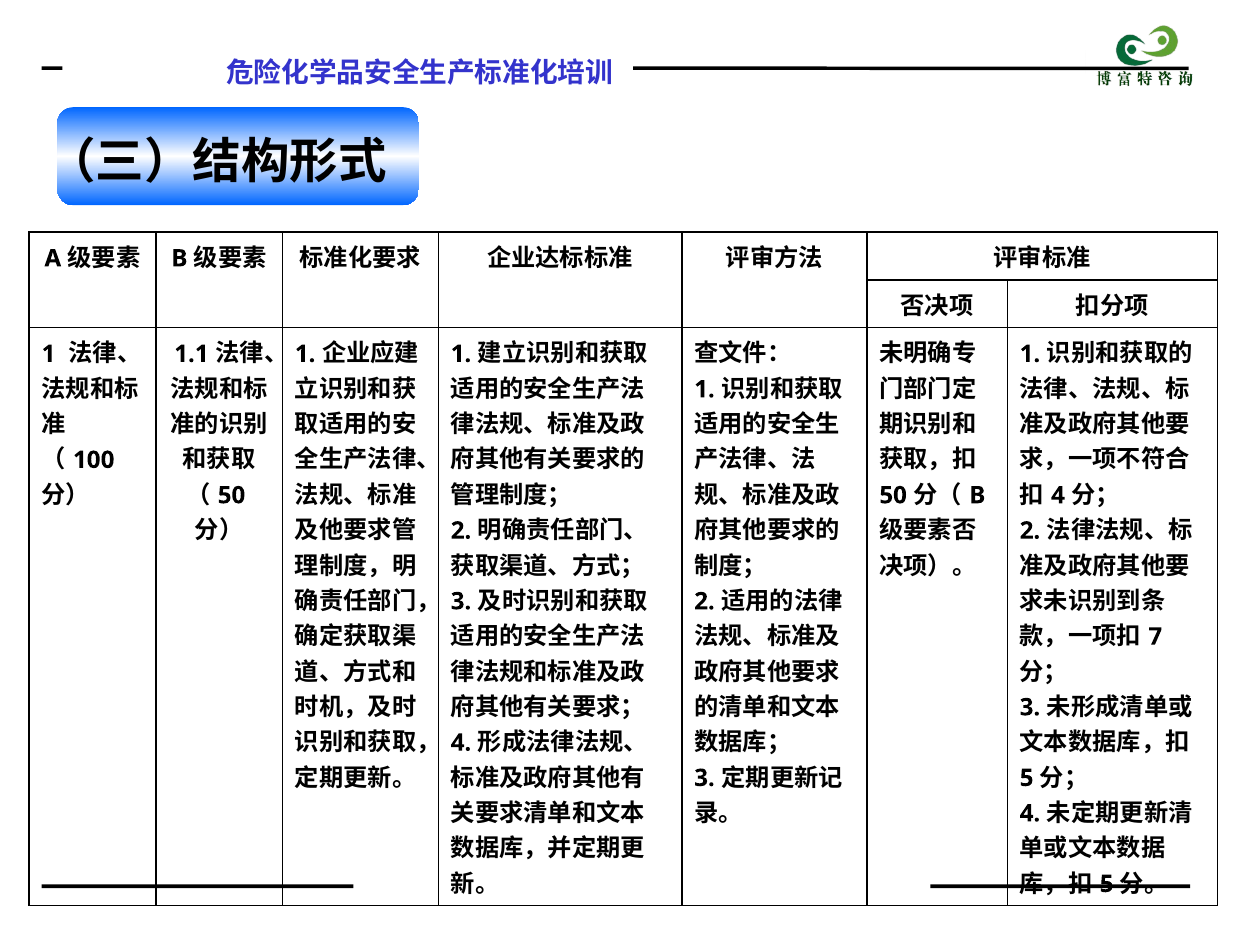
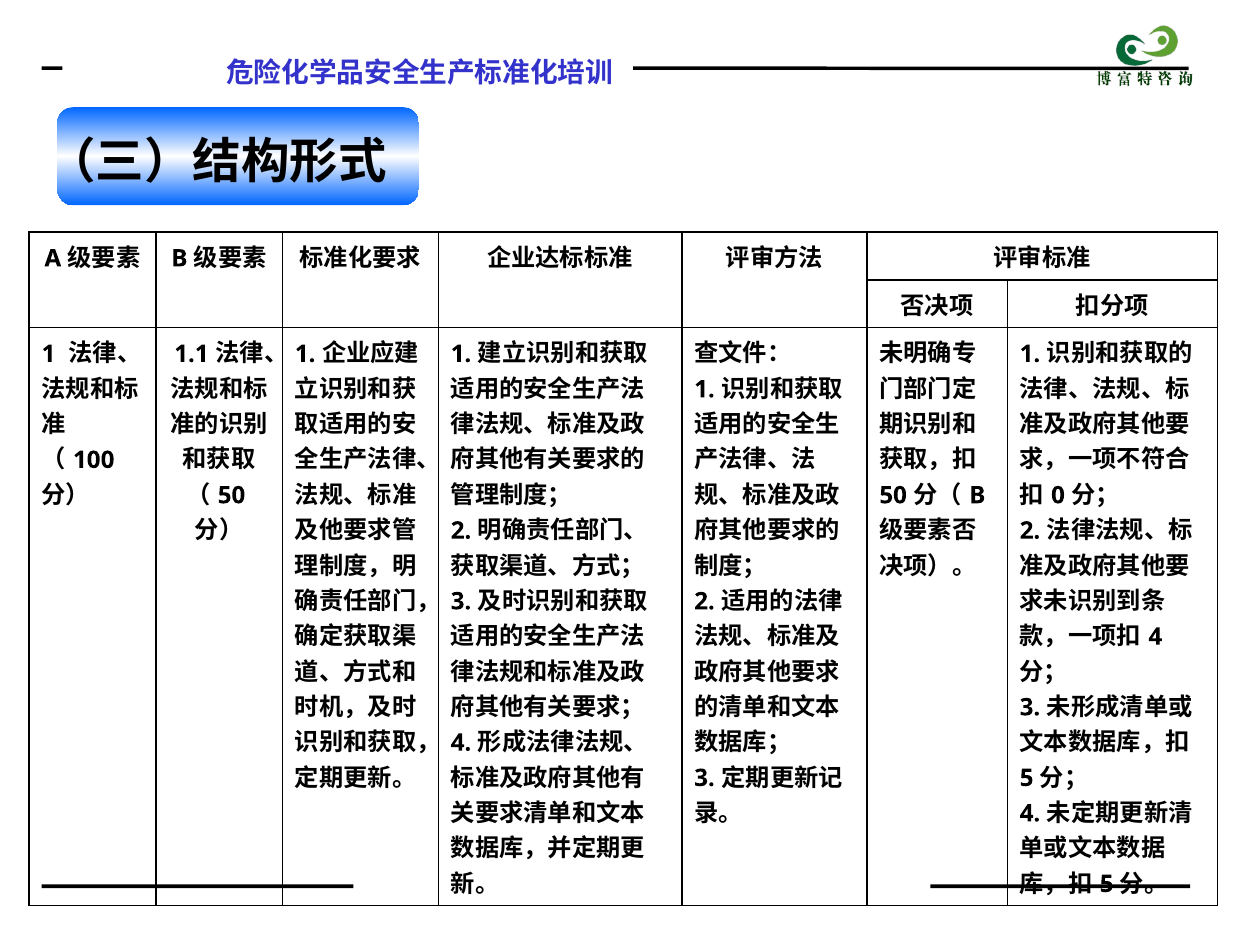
4 at (1058, 495): 4 -> 0
7 at (1155, 637): 7 -> 4
